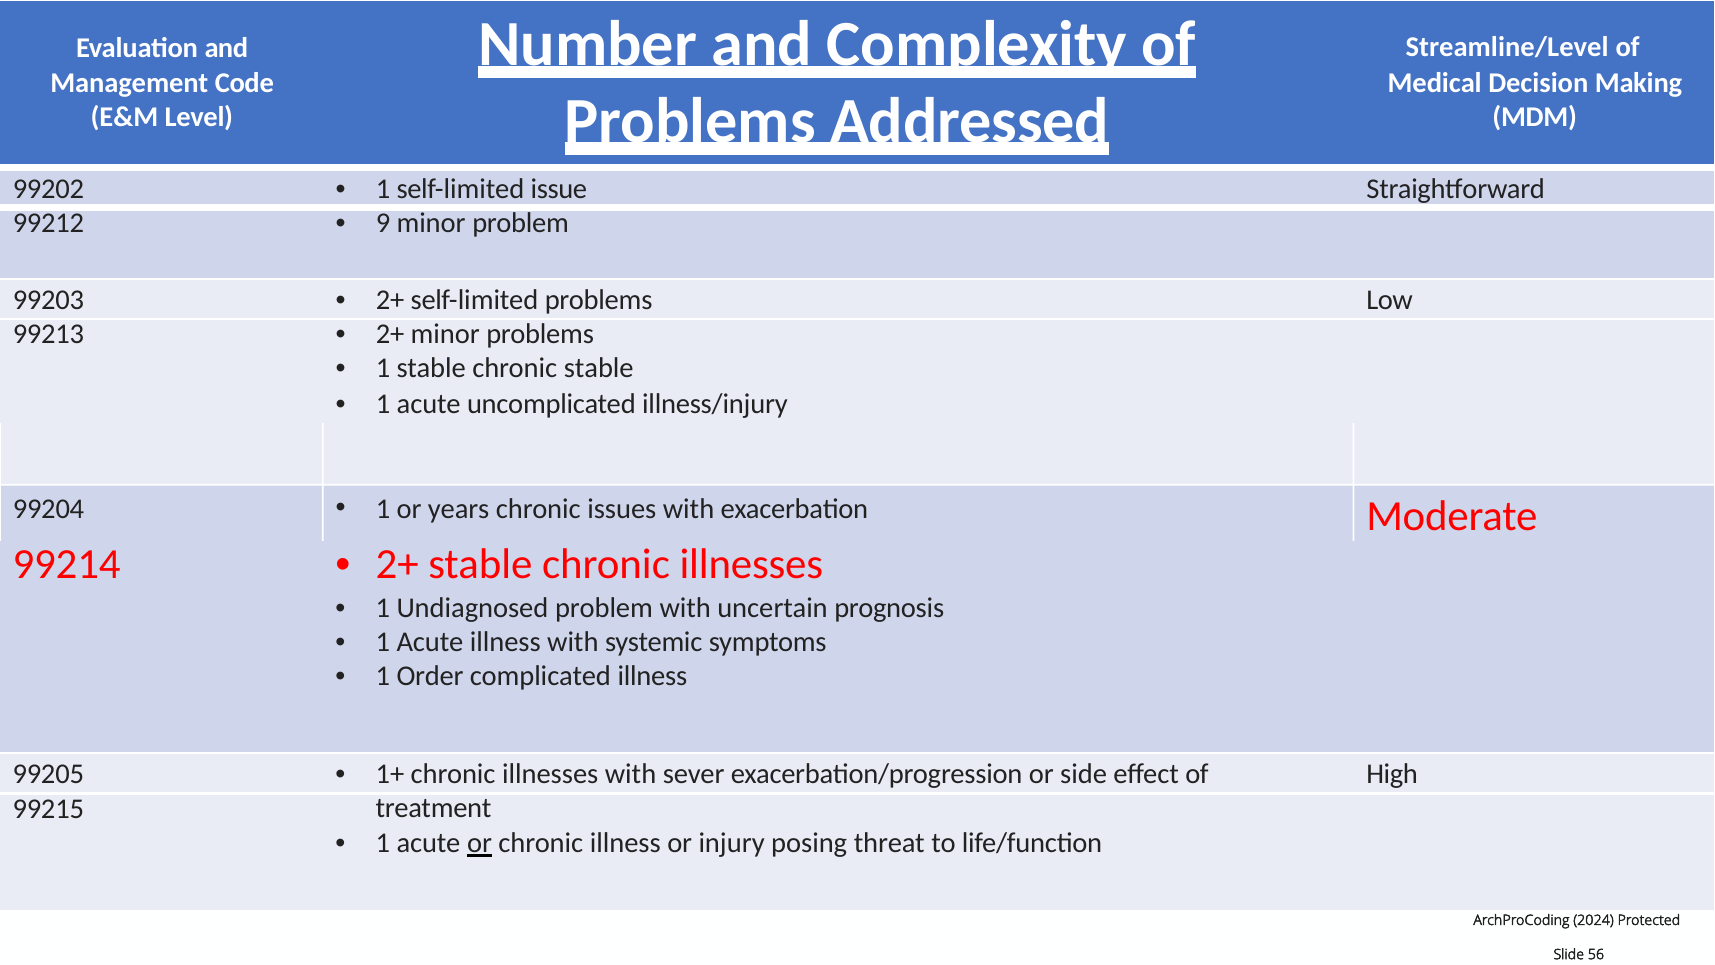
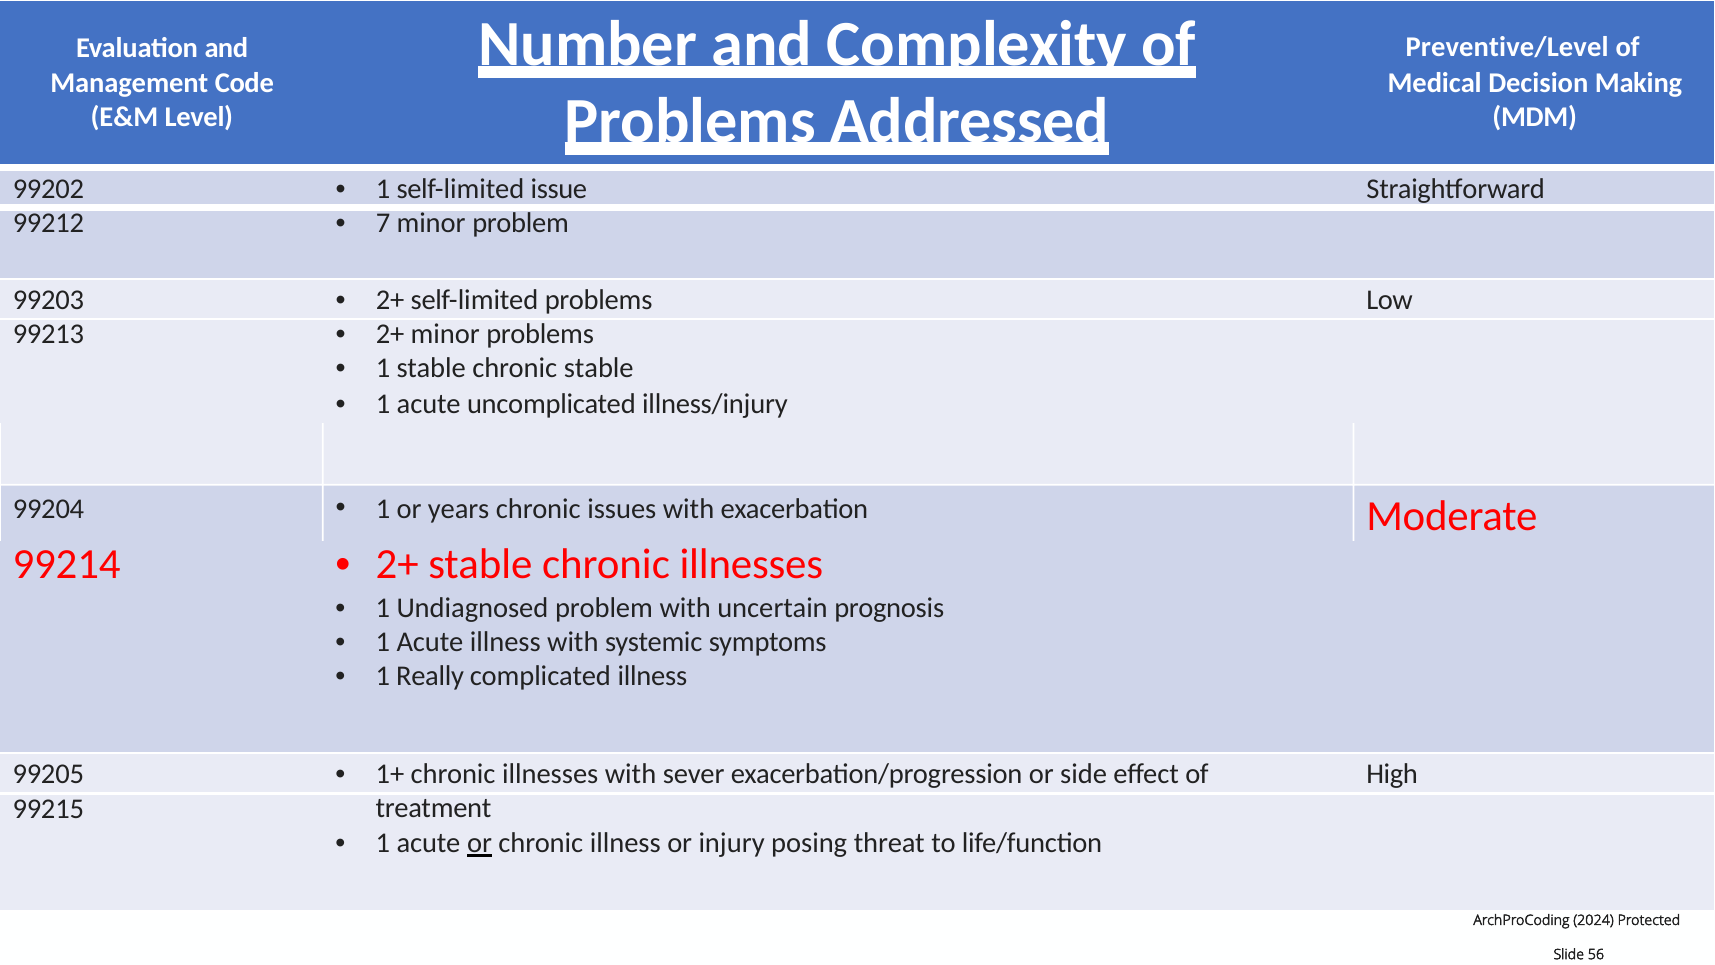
Streamline/Level: Streamline/Level -> Preventive/Level
9: 9 -> 7
Order: Order -> Really
